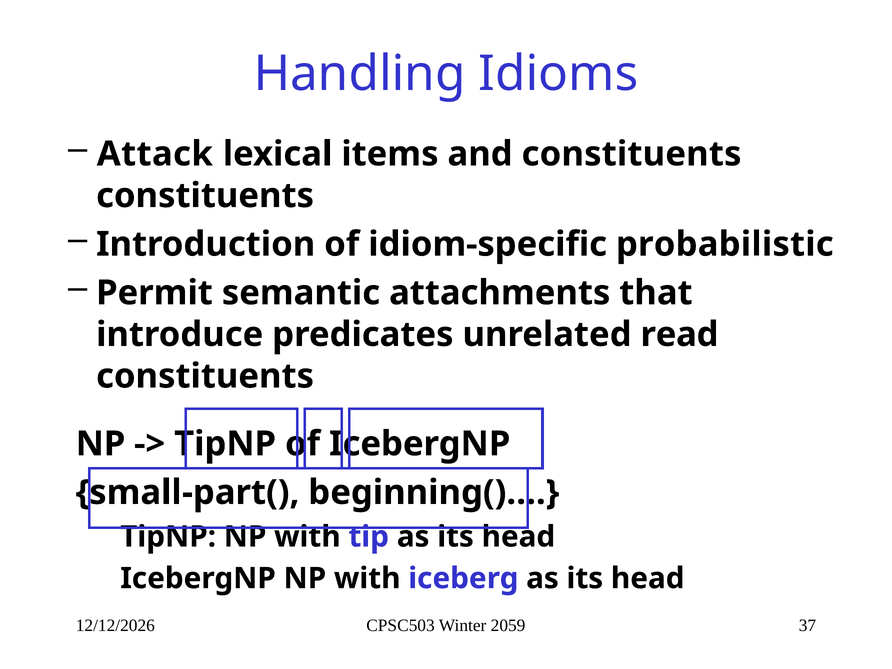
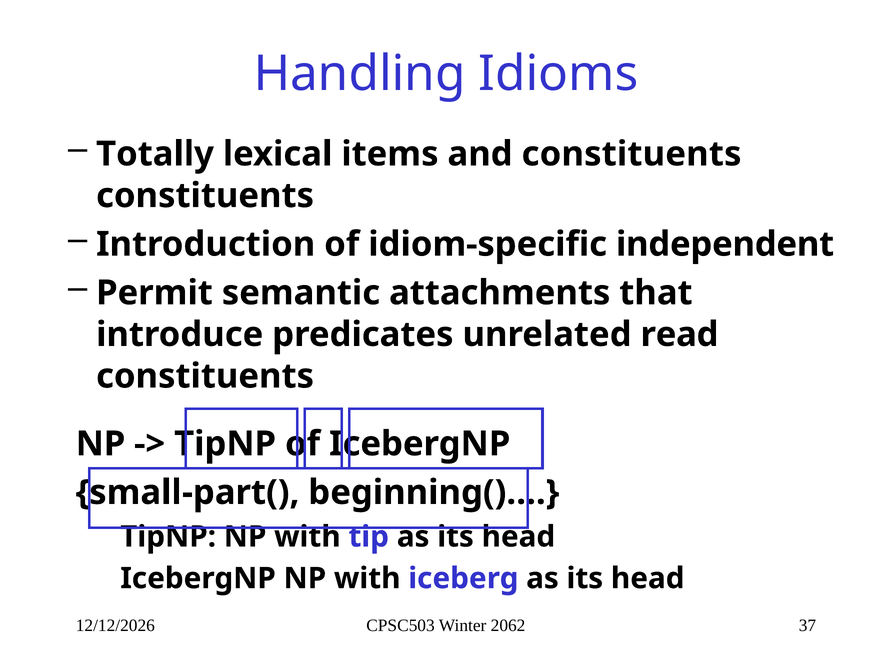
Attack: Attack -> Totally
probabilistic: probabilistic -> independent
2059: 2059 -> 2062
